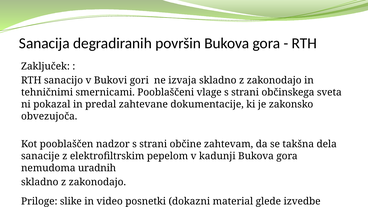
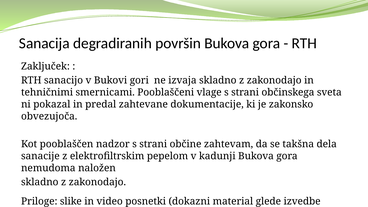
uradnih: uradnih -> naložen
